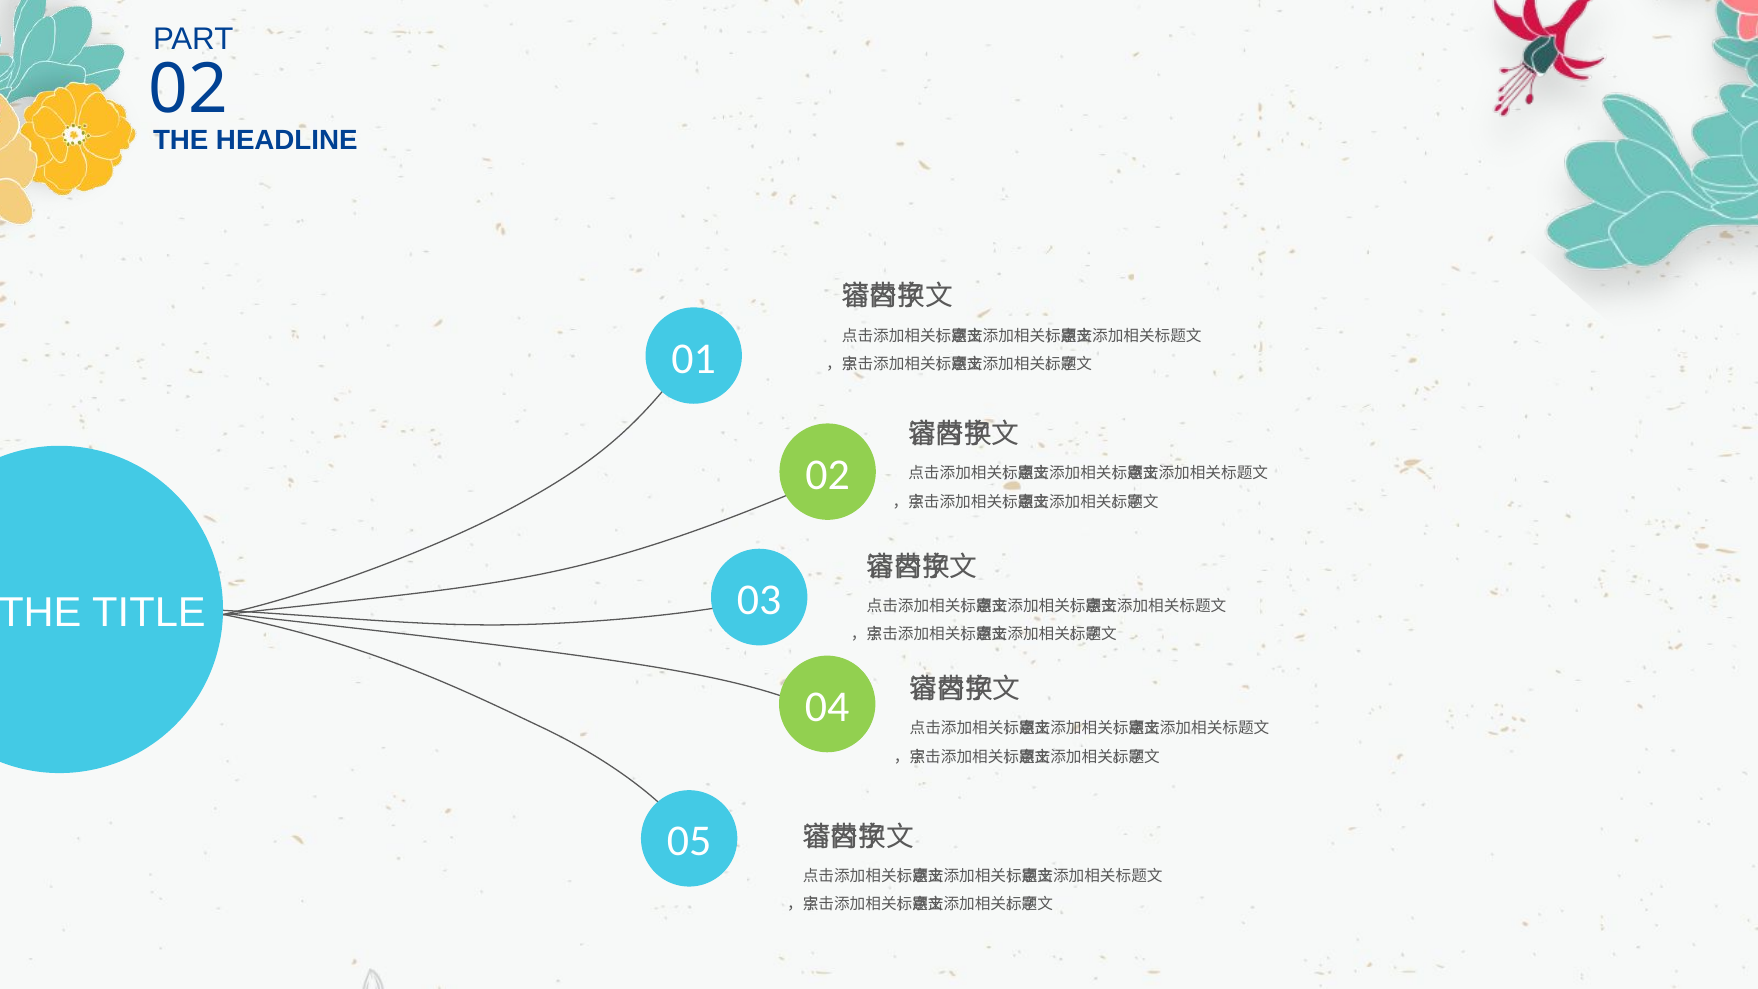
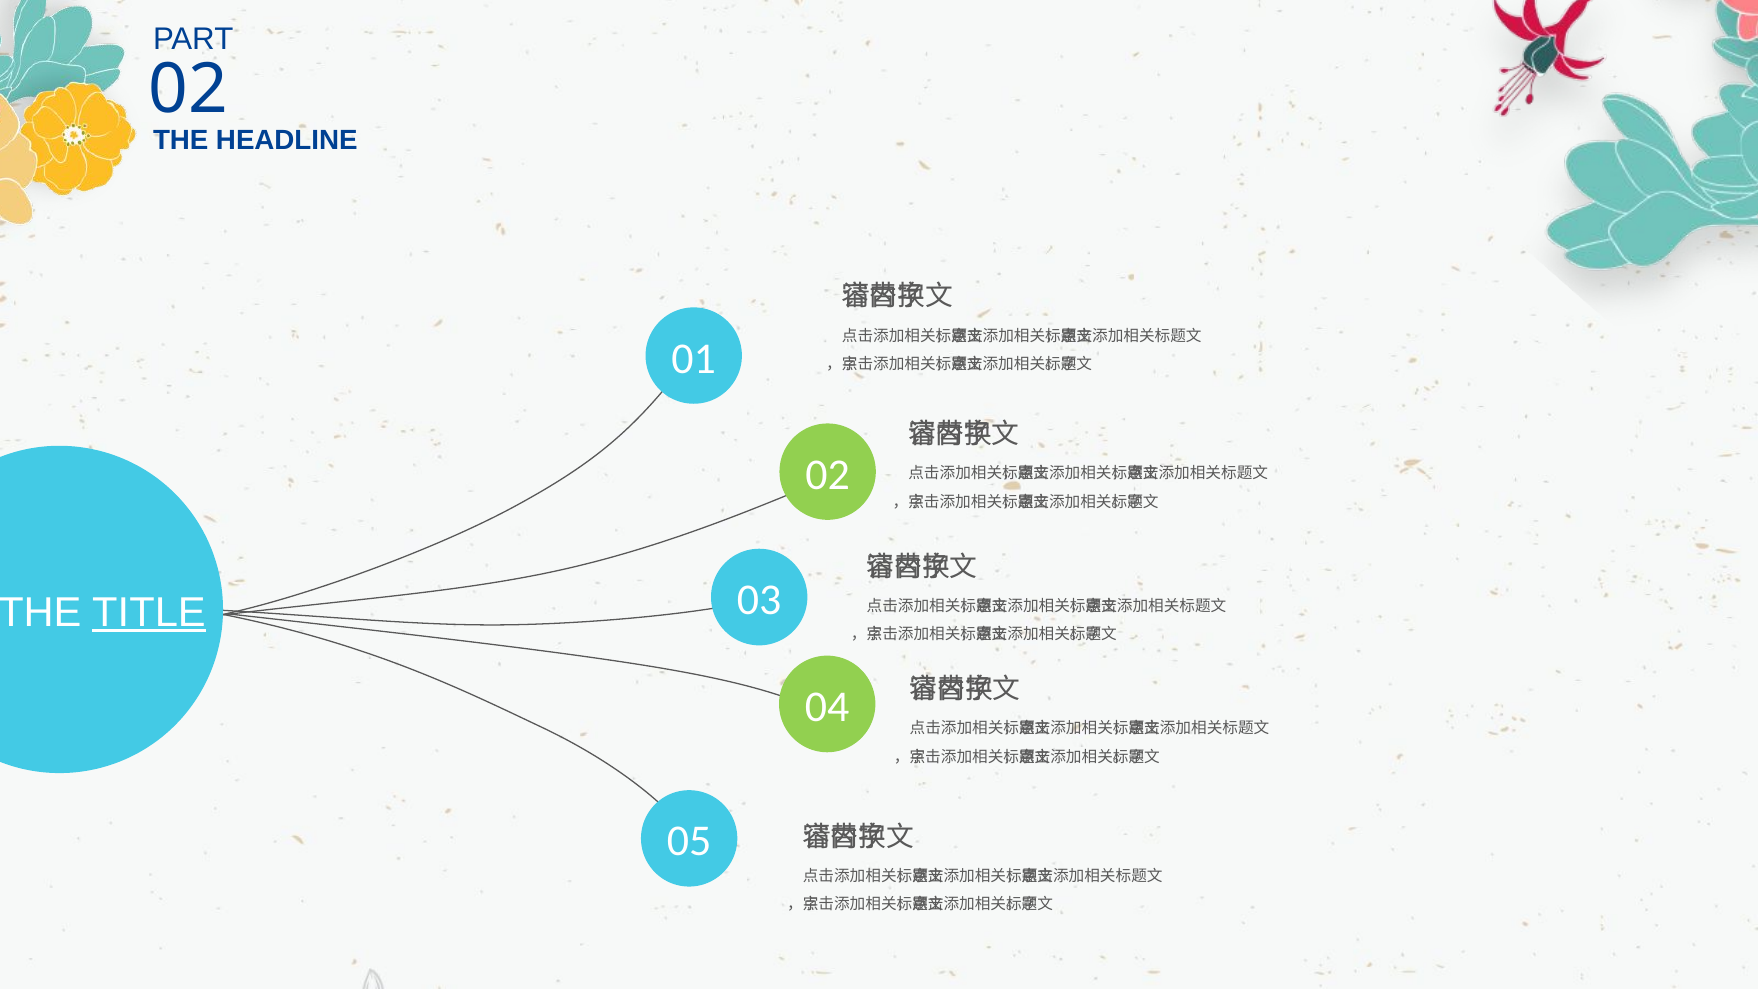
TITLE underline: none -> present
